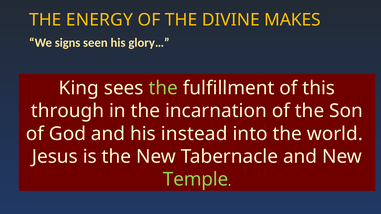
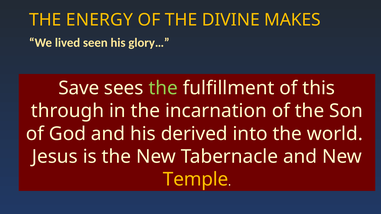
signs: signs -> lived
King: King -> Save
instead: instead -> derived
Temple colour: light green -> yellow
